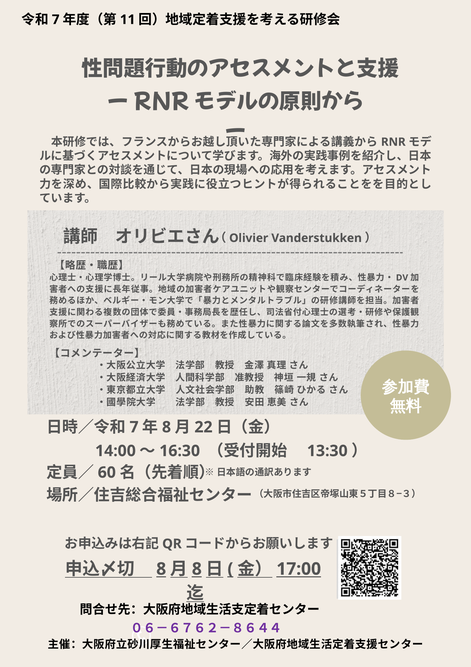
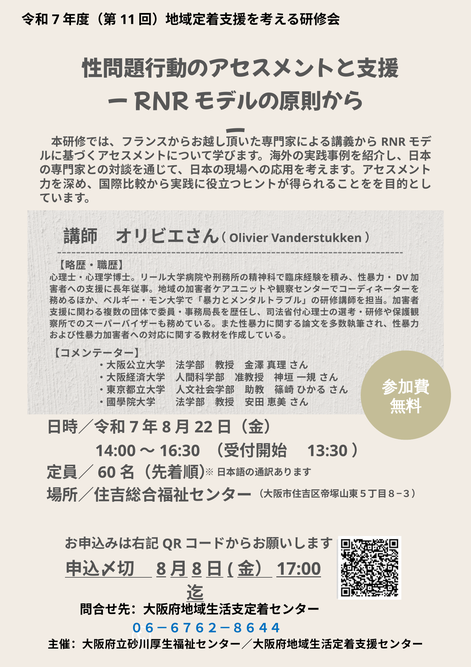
０６－６７６２－８６４４ colour: purple -> blue
